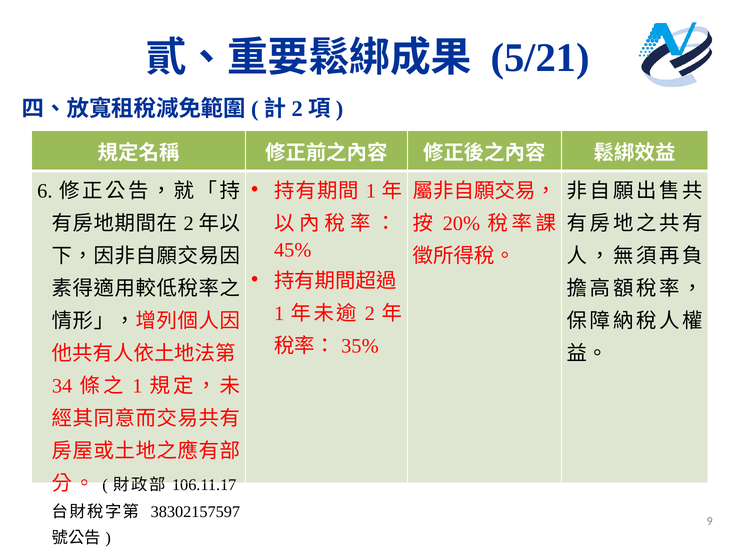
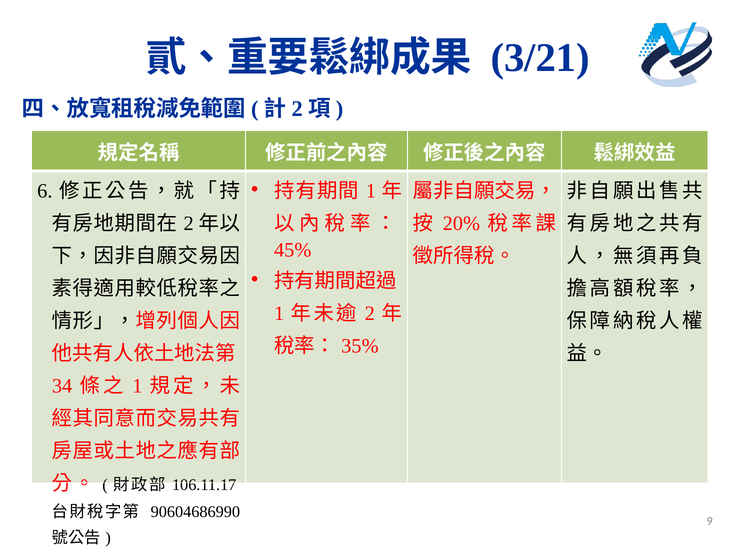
5/21: 5/21 -> 3/21
38302157597: 38302157597 -> 90604686990
